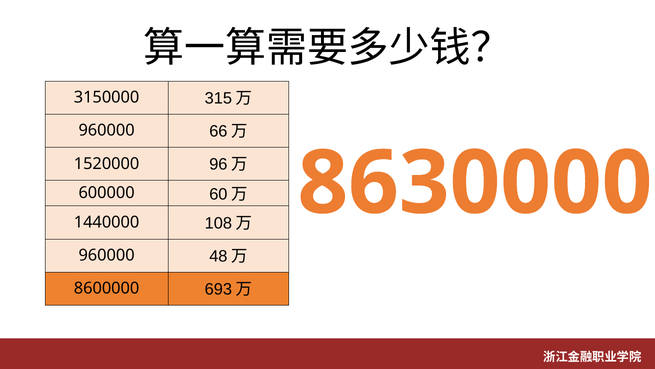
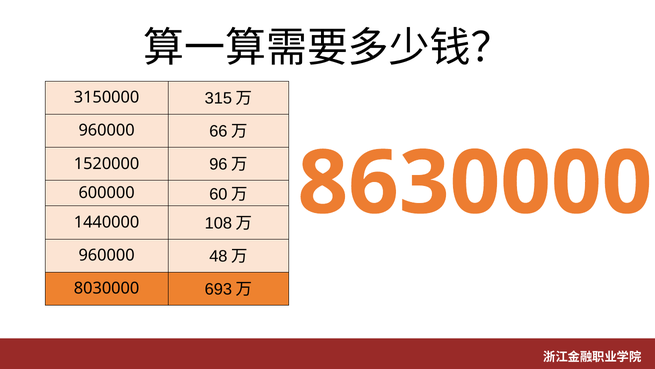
8600000: 8600000 -> 8030000
